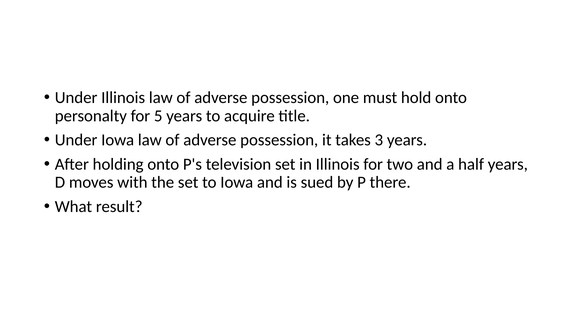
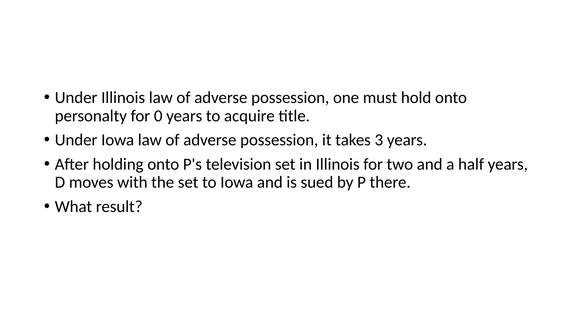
5: 5 -> 0
